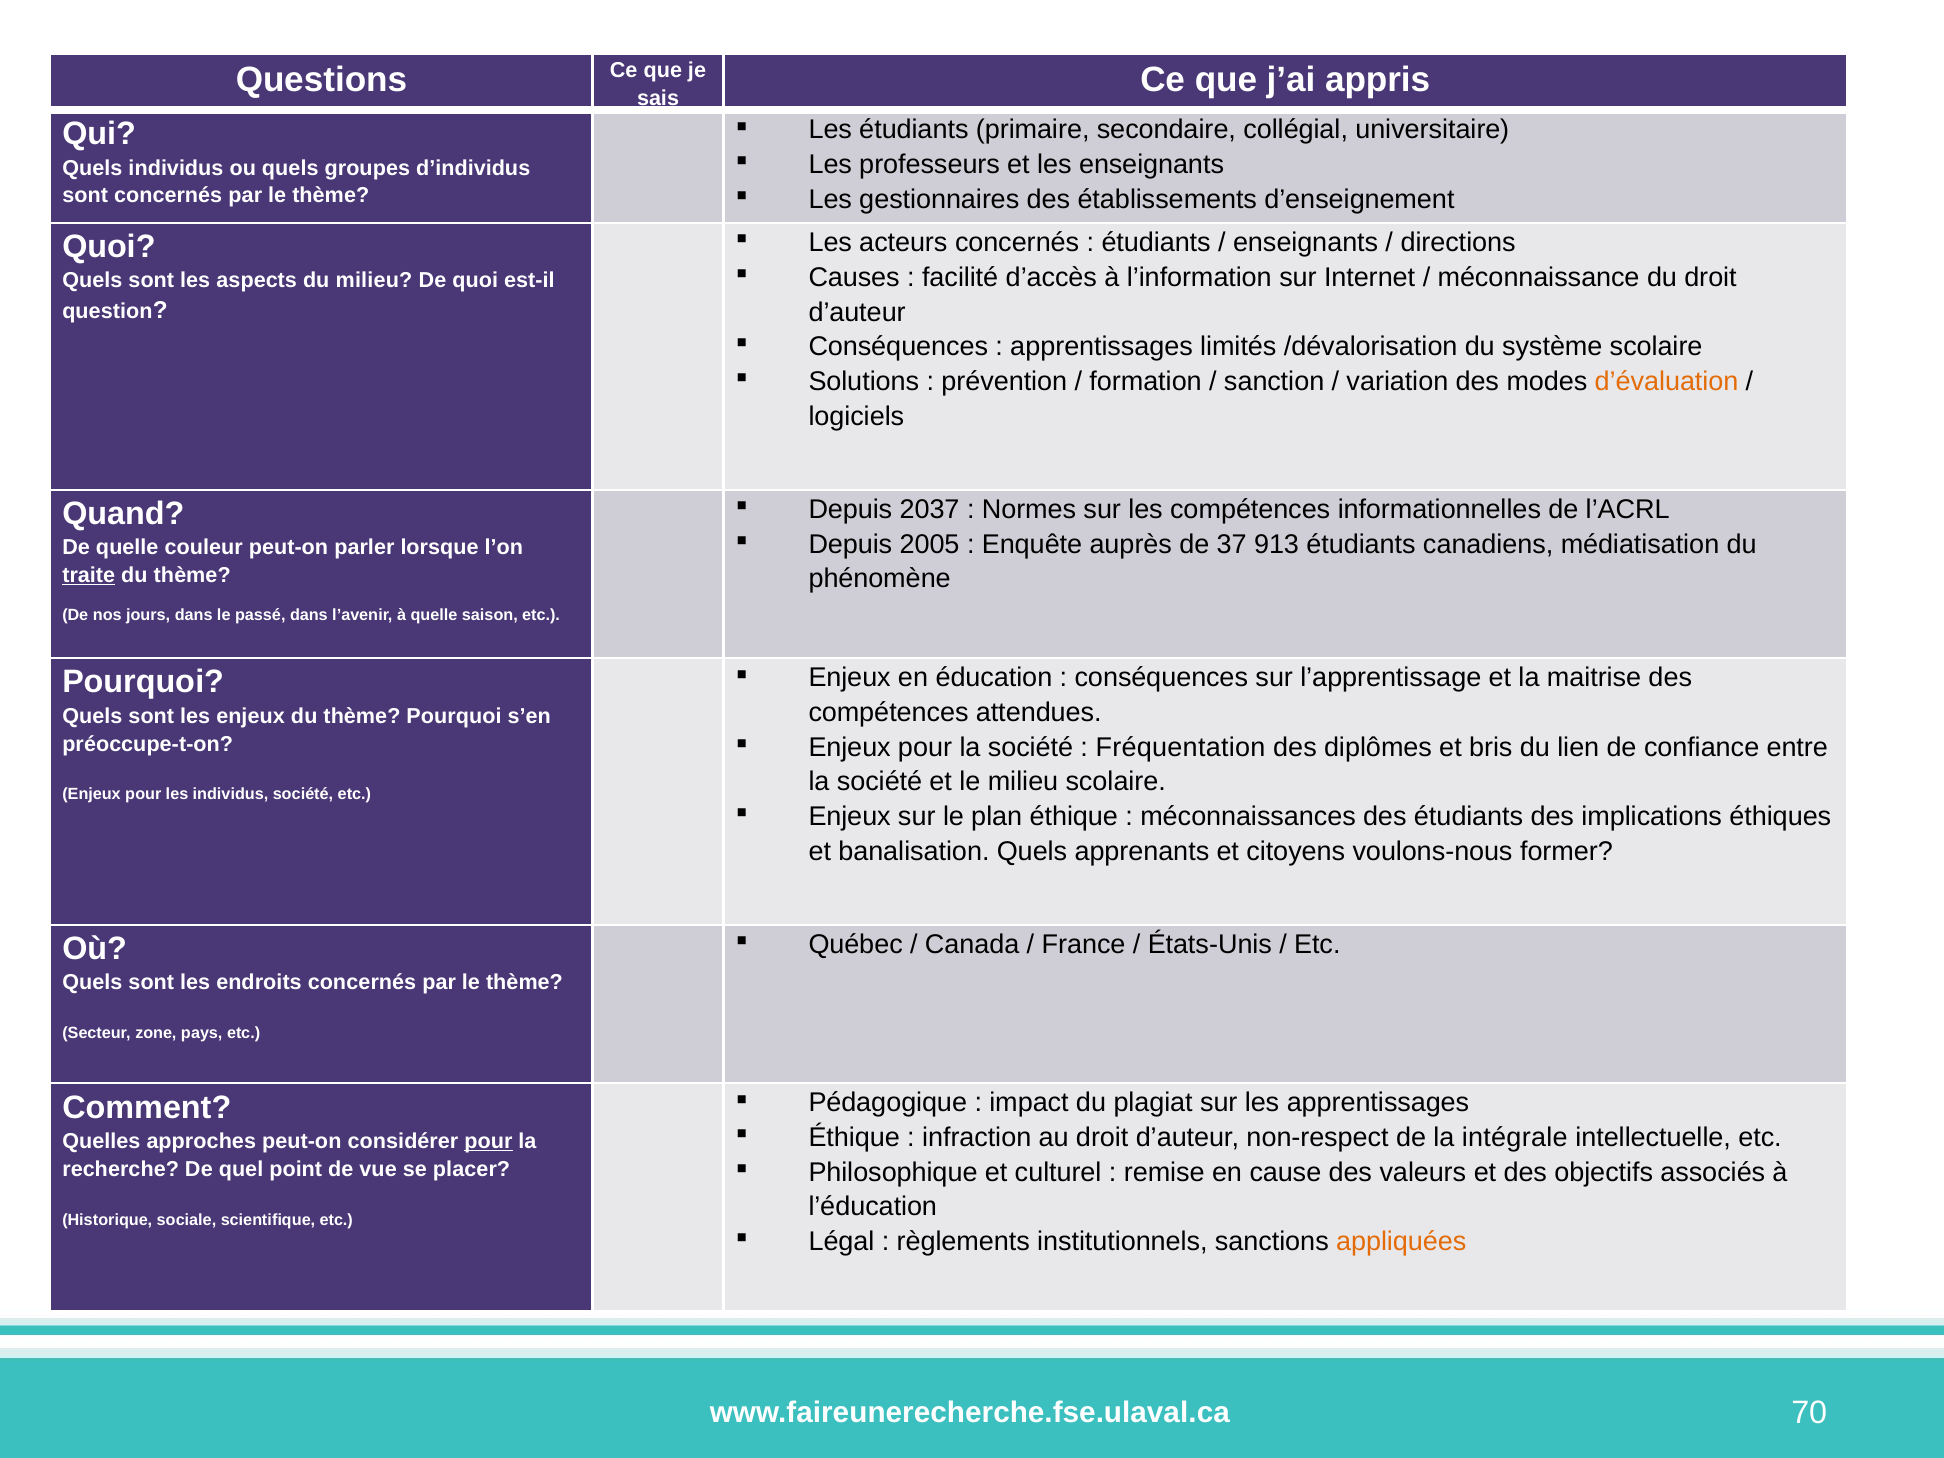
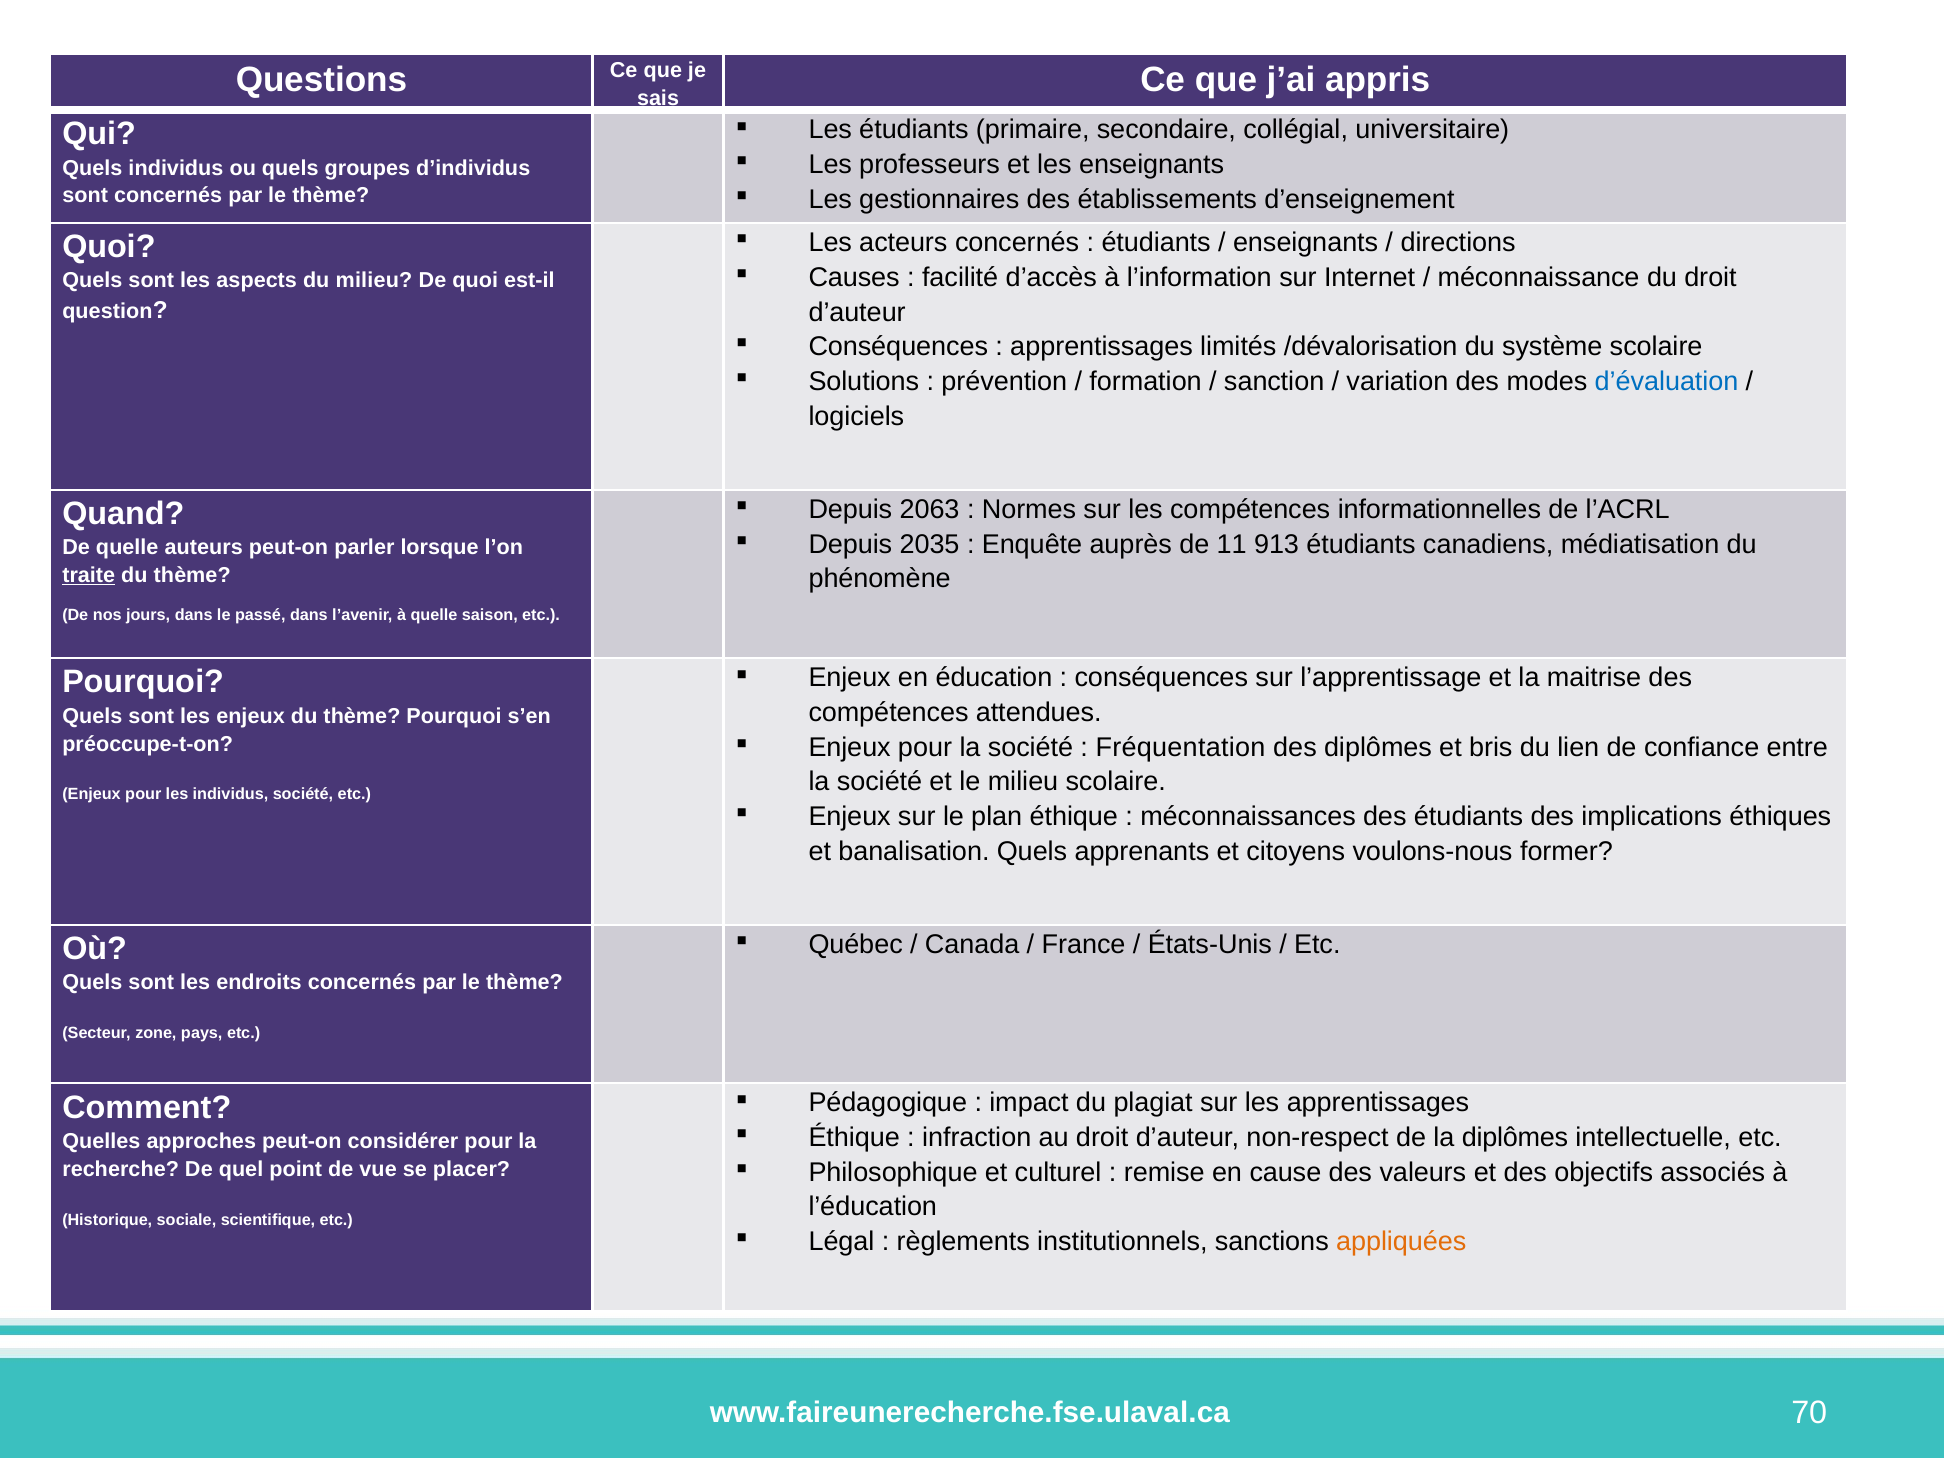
d’évaluation colour: orange -> blue
2037: 2037 -> 2063
2005: 2005 -> 2035
37: 37 -> 11
couleur: couleur -> auteurs
la intégrale: intégrale -> diplômes
pour at (488, 1141) underline: present -> none
